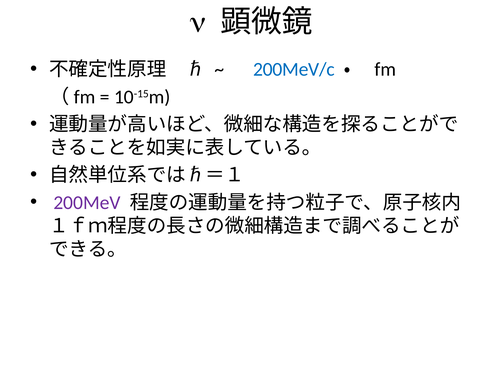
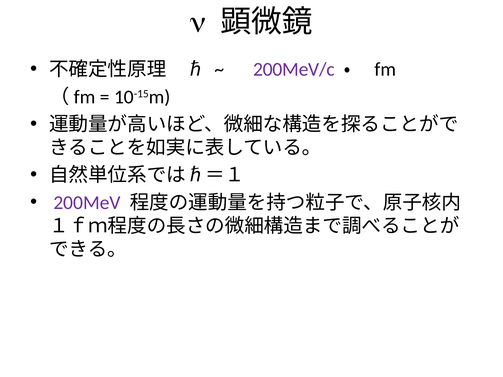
200MeV/c colour: blue -> purple
